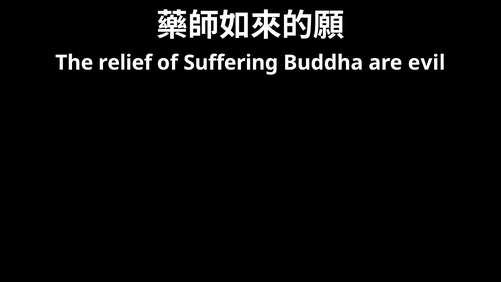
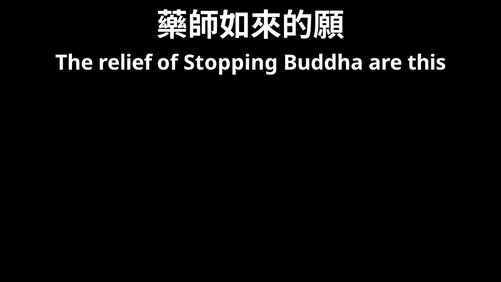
Suffering: Suffering -> Stopping
evil: evil -> this
